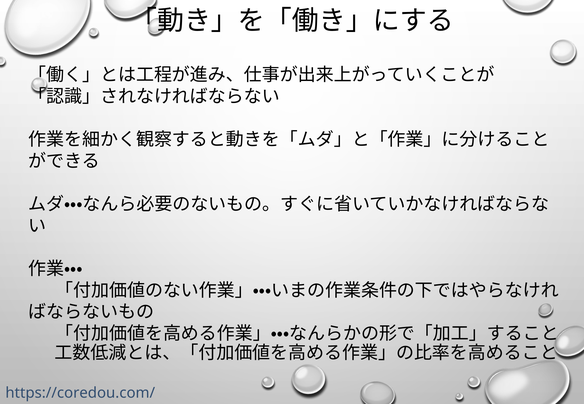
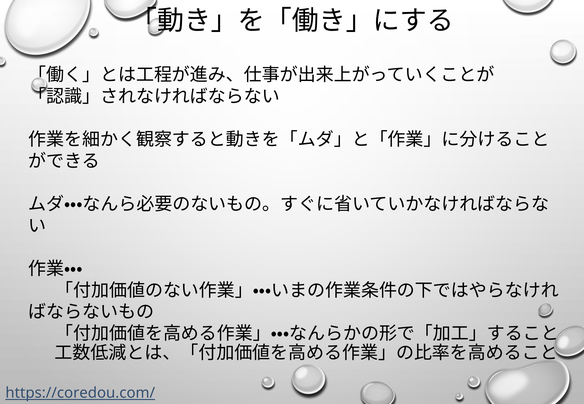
https://coredou.com/ underline: none -> present
